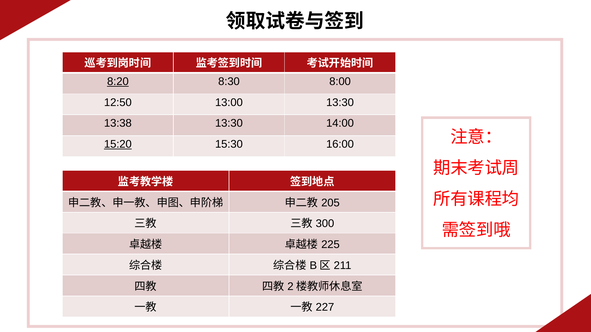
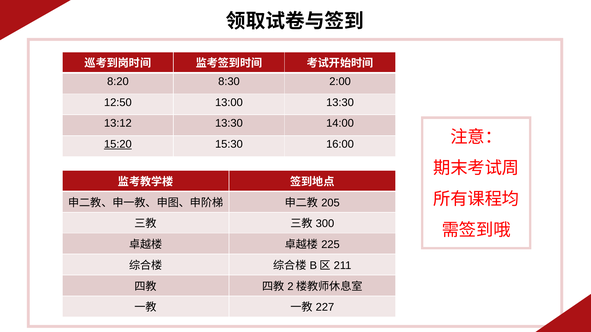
8:20 underline: present -> none
8:00: 8:00 -> 2:00
13:38: 13:38 -> 13:12
